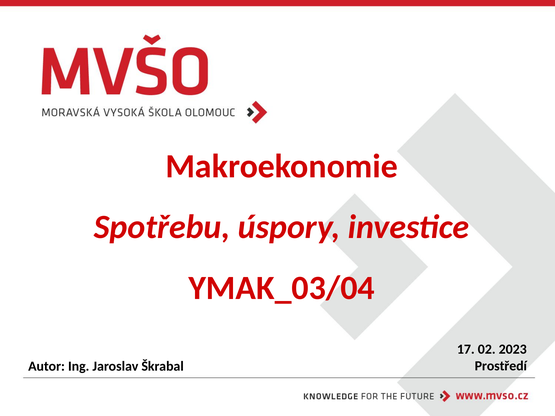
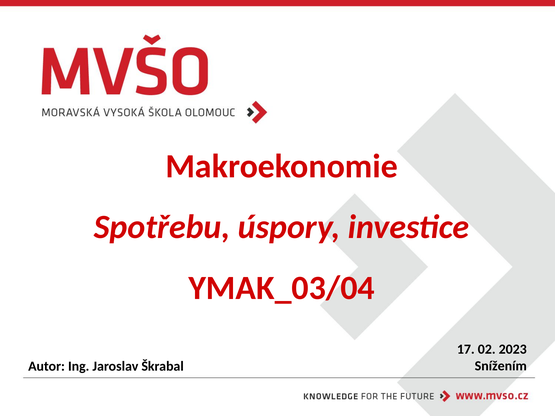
Prostředí: Prostředí -> Snížením
